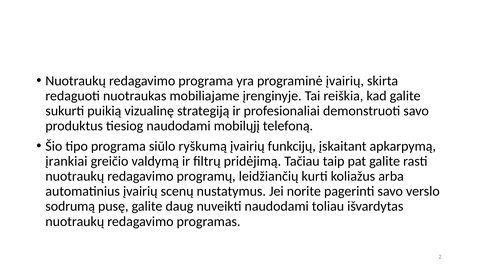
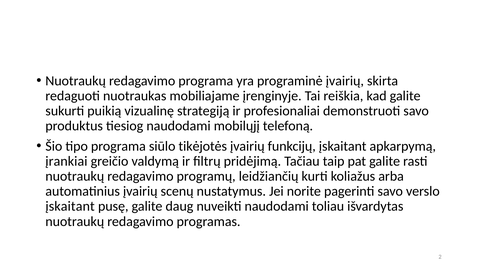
ryškumą: ryškumą -> tikėjotės
sodrumą at (70, 206): sodrumą -> įskaitant
